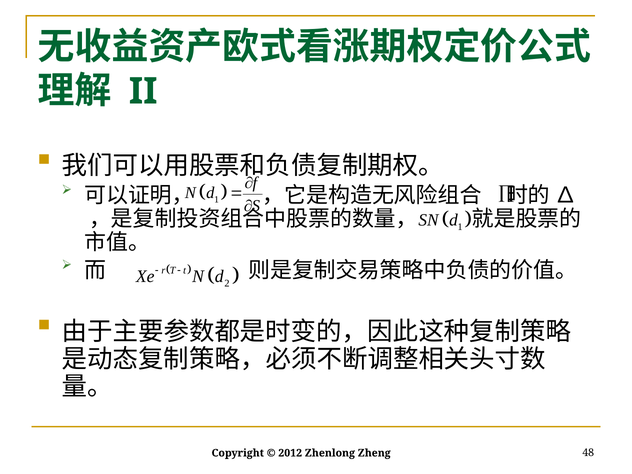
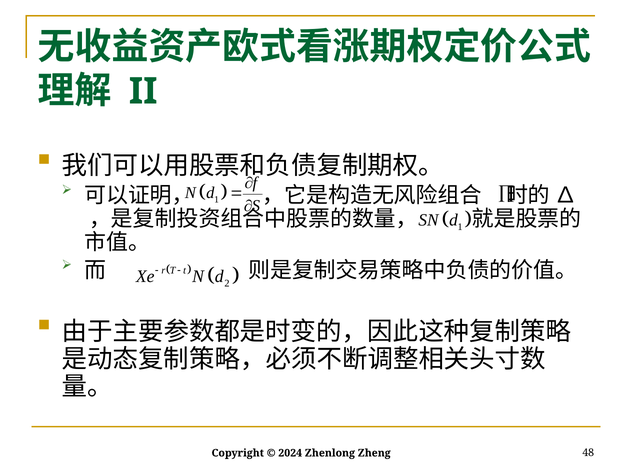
2012: 2012 -> 2024
